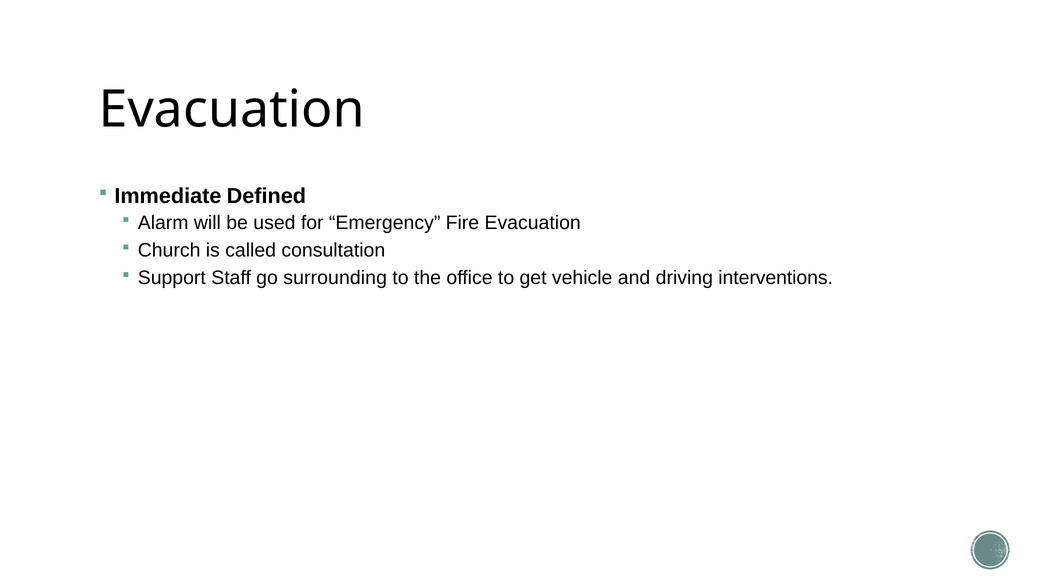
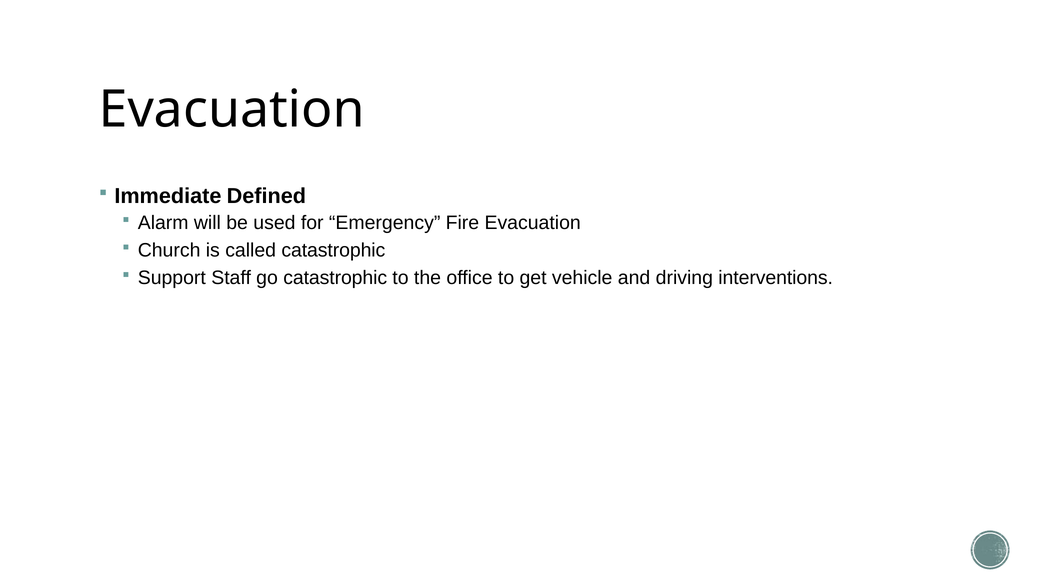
called consultation: consultation -> catastrophic
go surrounding: surrounding -> catastrophic
